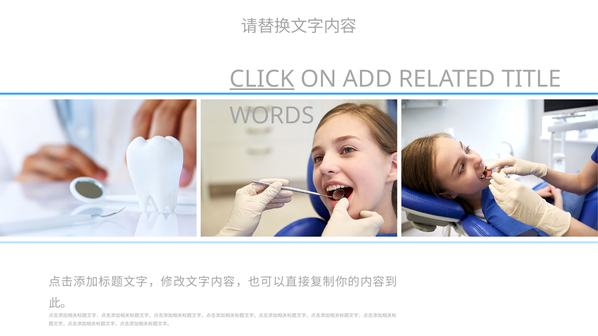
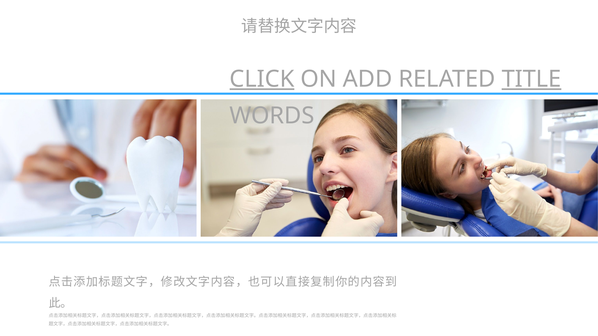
TITLE underline: none -> present
